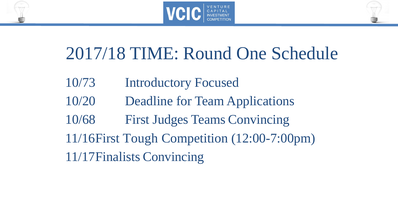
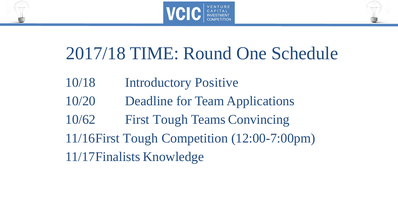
10/73: 10/73 -> 10/18
Focused: Focused -> Positive
10/68: 10/68 -> 10/62
First Judges: Judges -> Tough
Convincing at (173, 157): Convincing -> Knowledge
